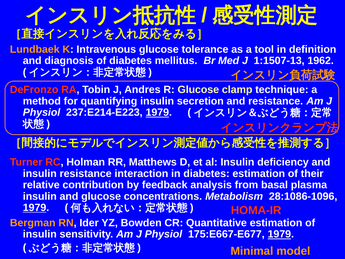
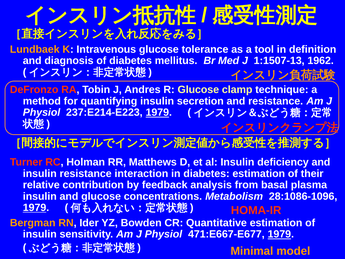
175:E667-E677: 175:E667-E677 -> 471:E667-E677
